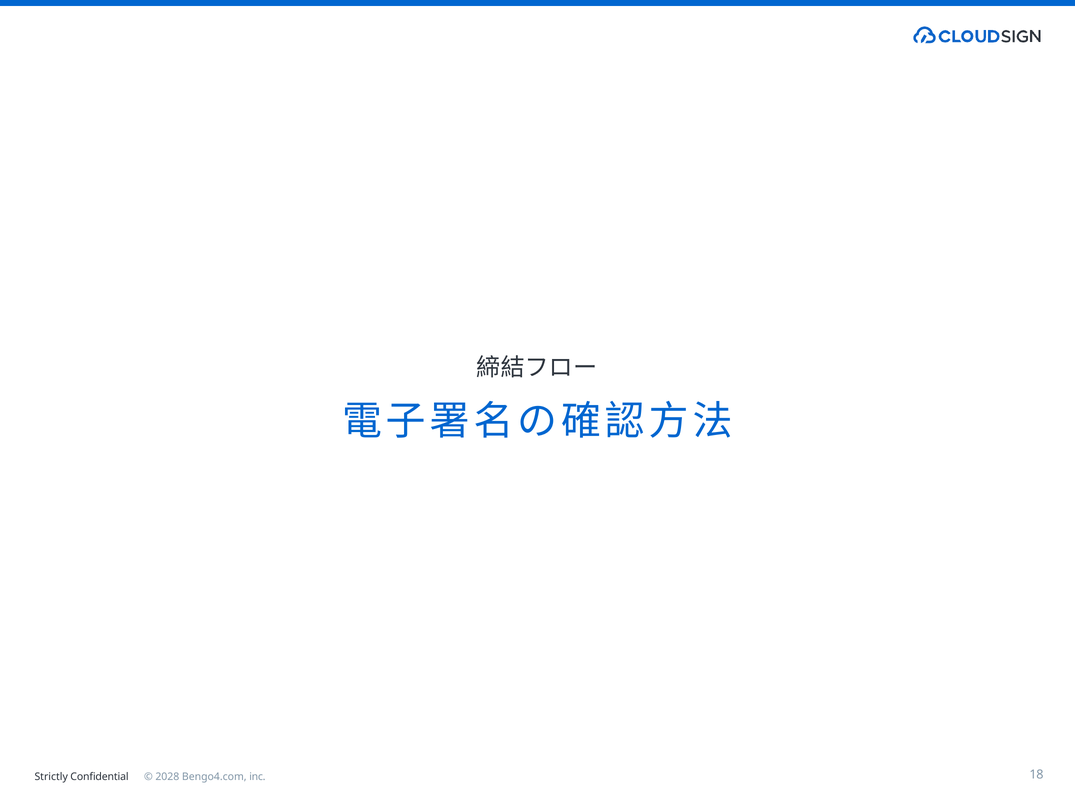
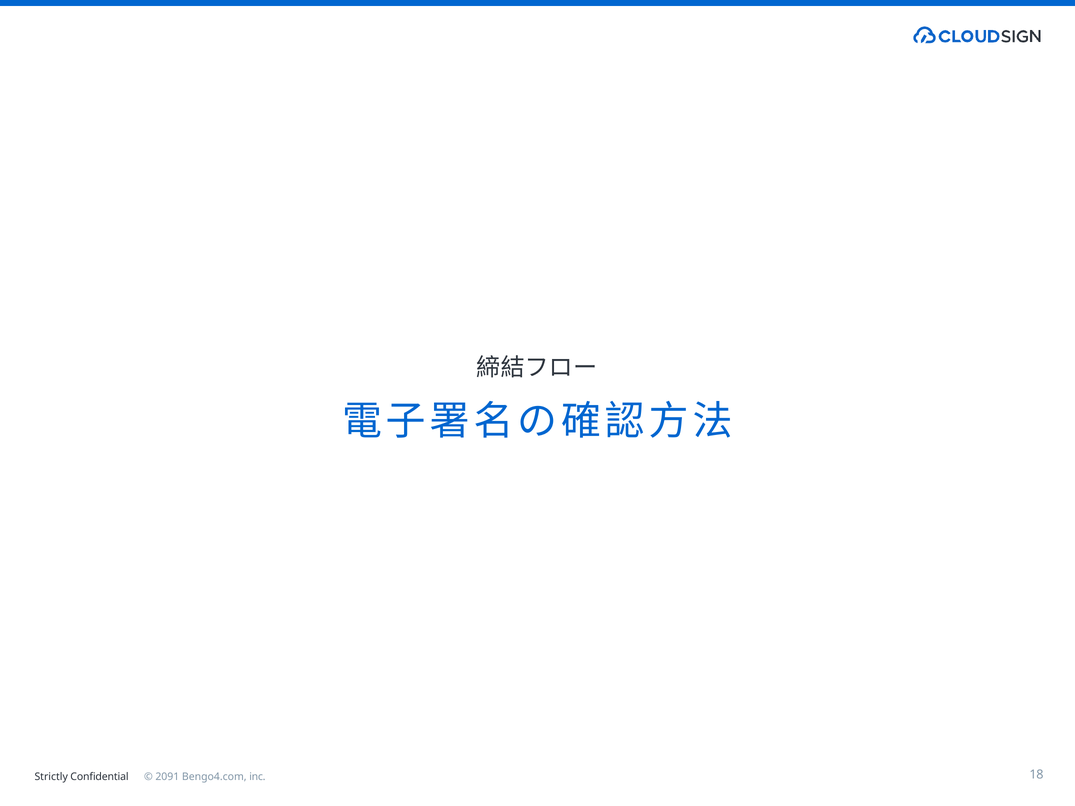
2028: 2028 -> 2091
